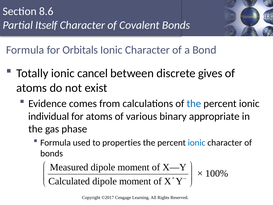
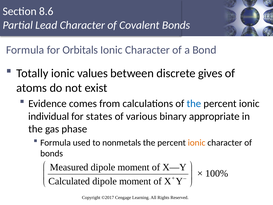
Itself: Itself -> Lead
cancel: cancel -> values
for atoms: atoms -> states
properties: properties -> nonmetals
ionic at (197, 142) colour: blue -> orange
